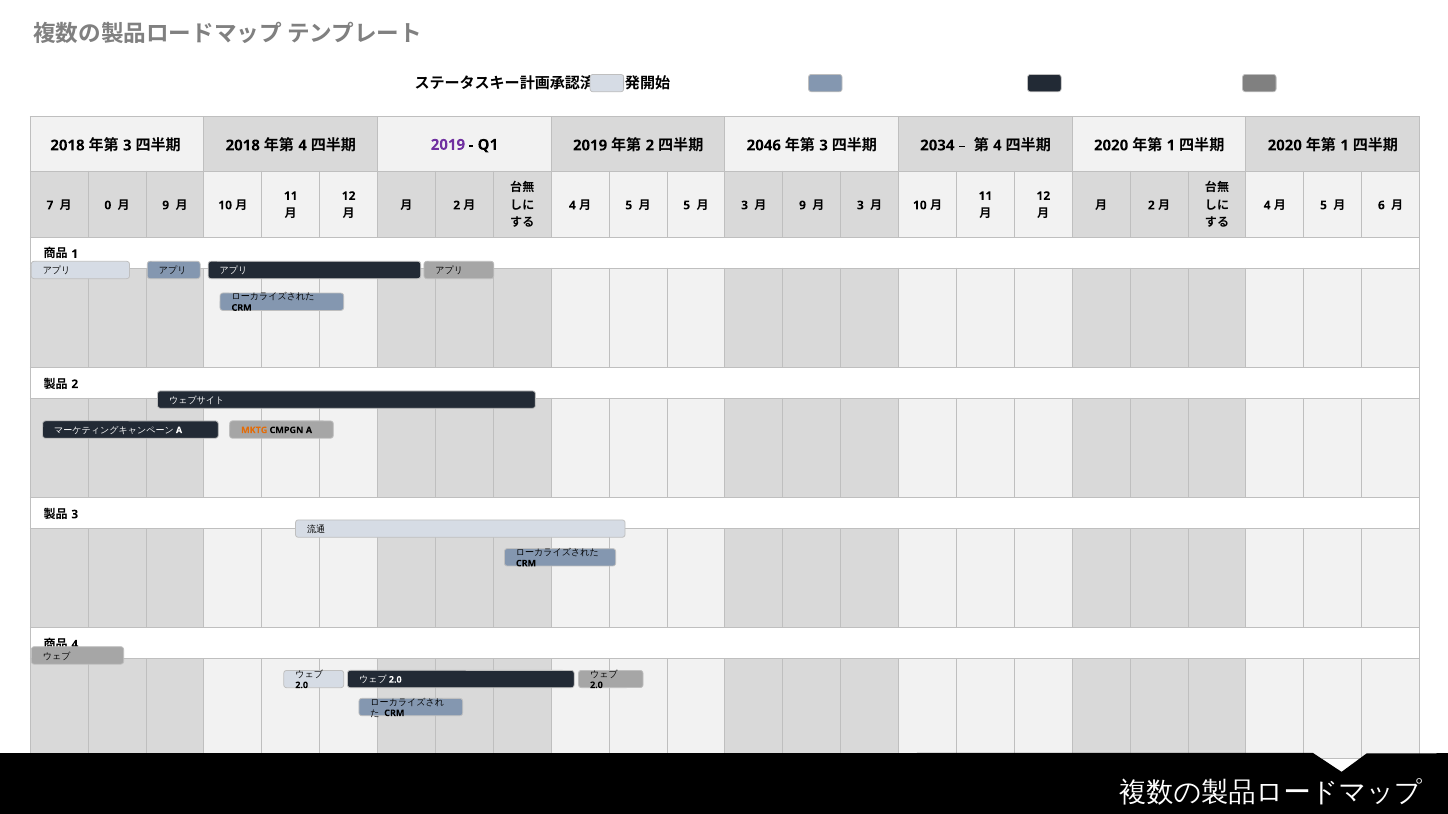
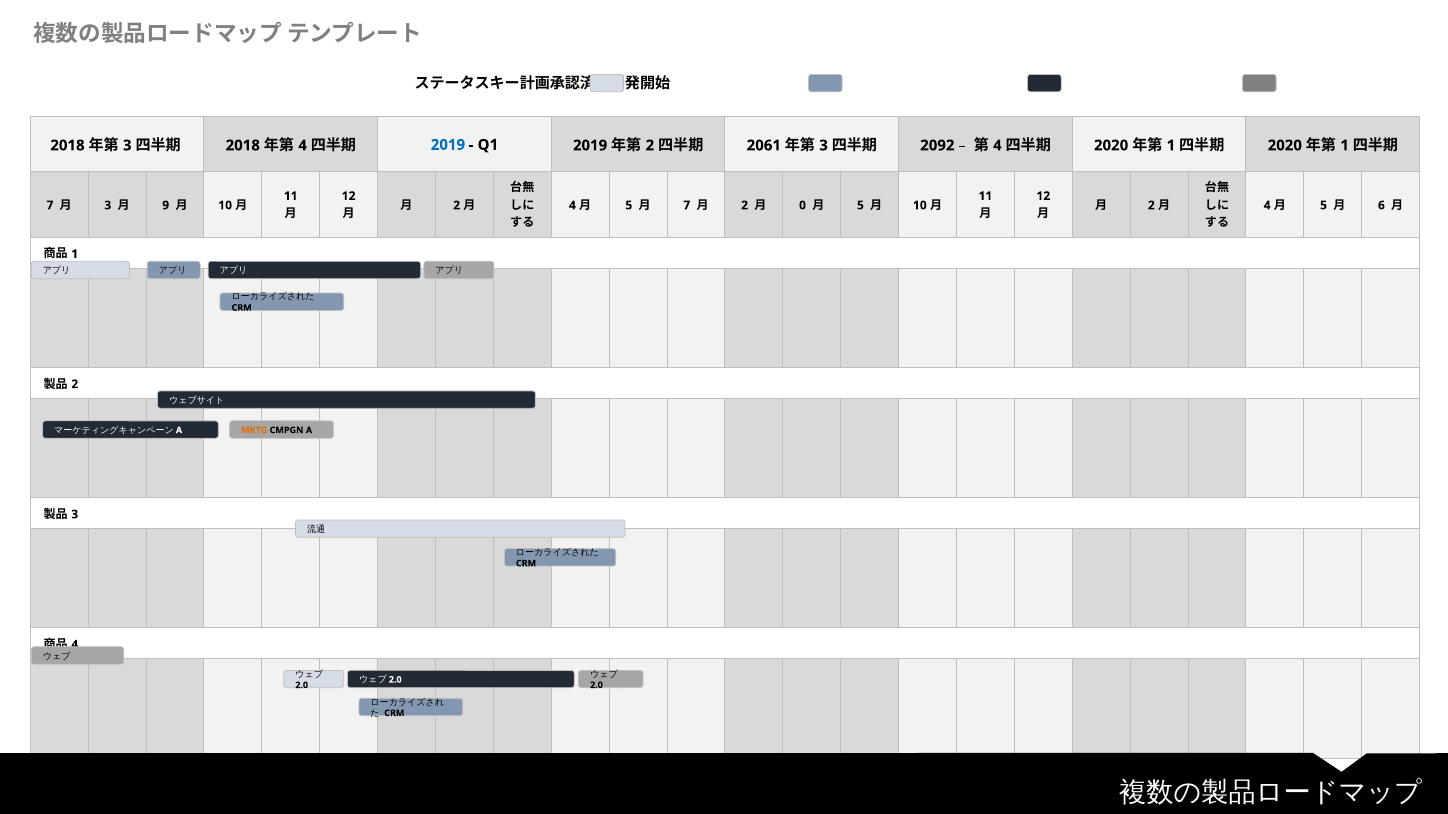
2019 at (448, 145) colour: purple -> blue
2046: 2046 -> 2061
2034: 2034 -> 2092
0 at (108, 205): 0 -> 3
5 at (687, 205): 5 -> 7
3 at (745, 205): 3 -> 2
9 at (803, 205): 9 -> 0
3 at (860, 205): 3 -> 5
